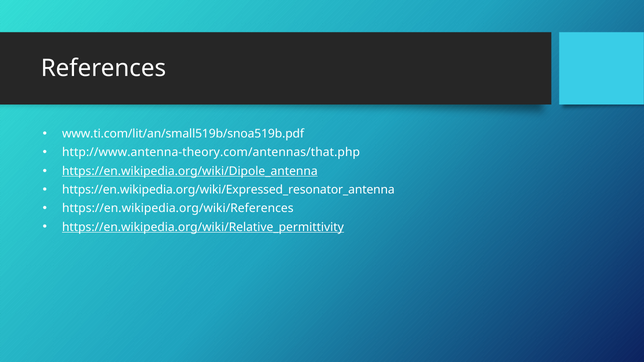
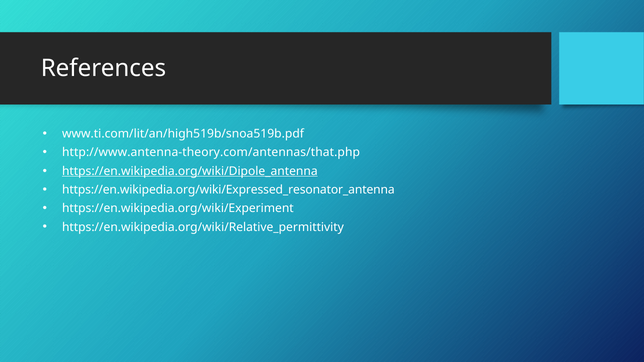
www.ti.com/lit/an/small519b/snoa519b.pdf: www.ti.com/lit/an/small519b/snoa519b.pdf -> www.ti.com/lit/an/high519b/snoa519b.pdf
https://en.wikipedia.org/wiki/References: https://en.wikipedia.org/wiki/References -> https://en.wikipedia.org/wiki/Experiment
https://en.wikipedia.org/wiki/Relative_permittivity underline: present -> none
